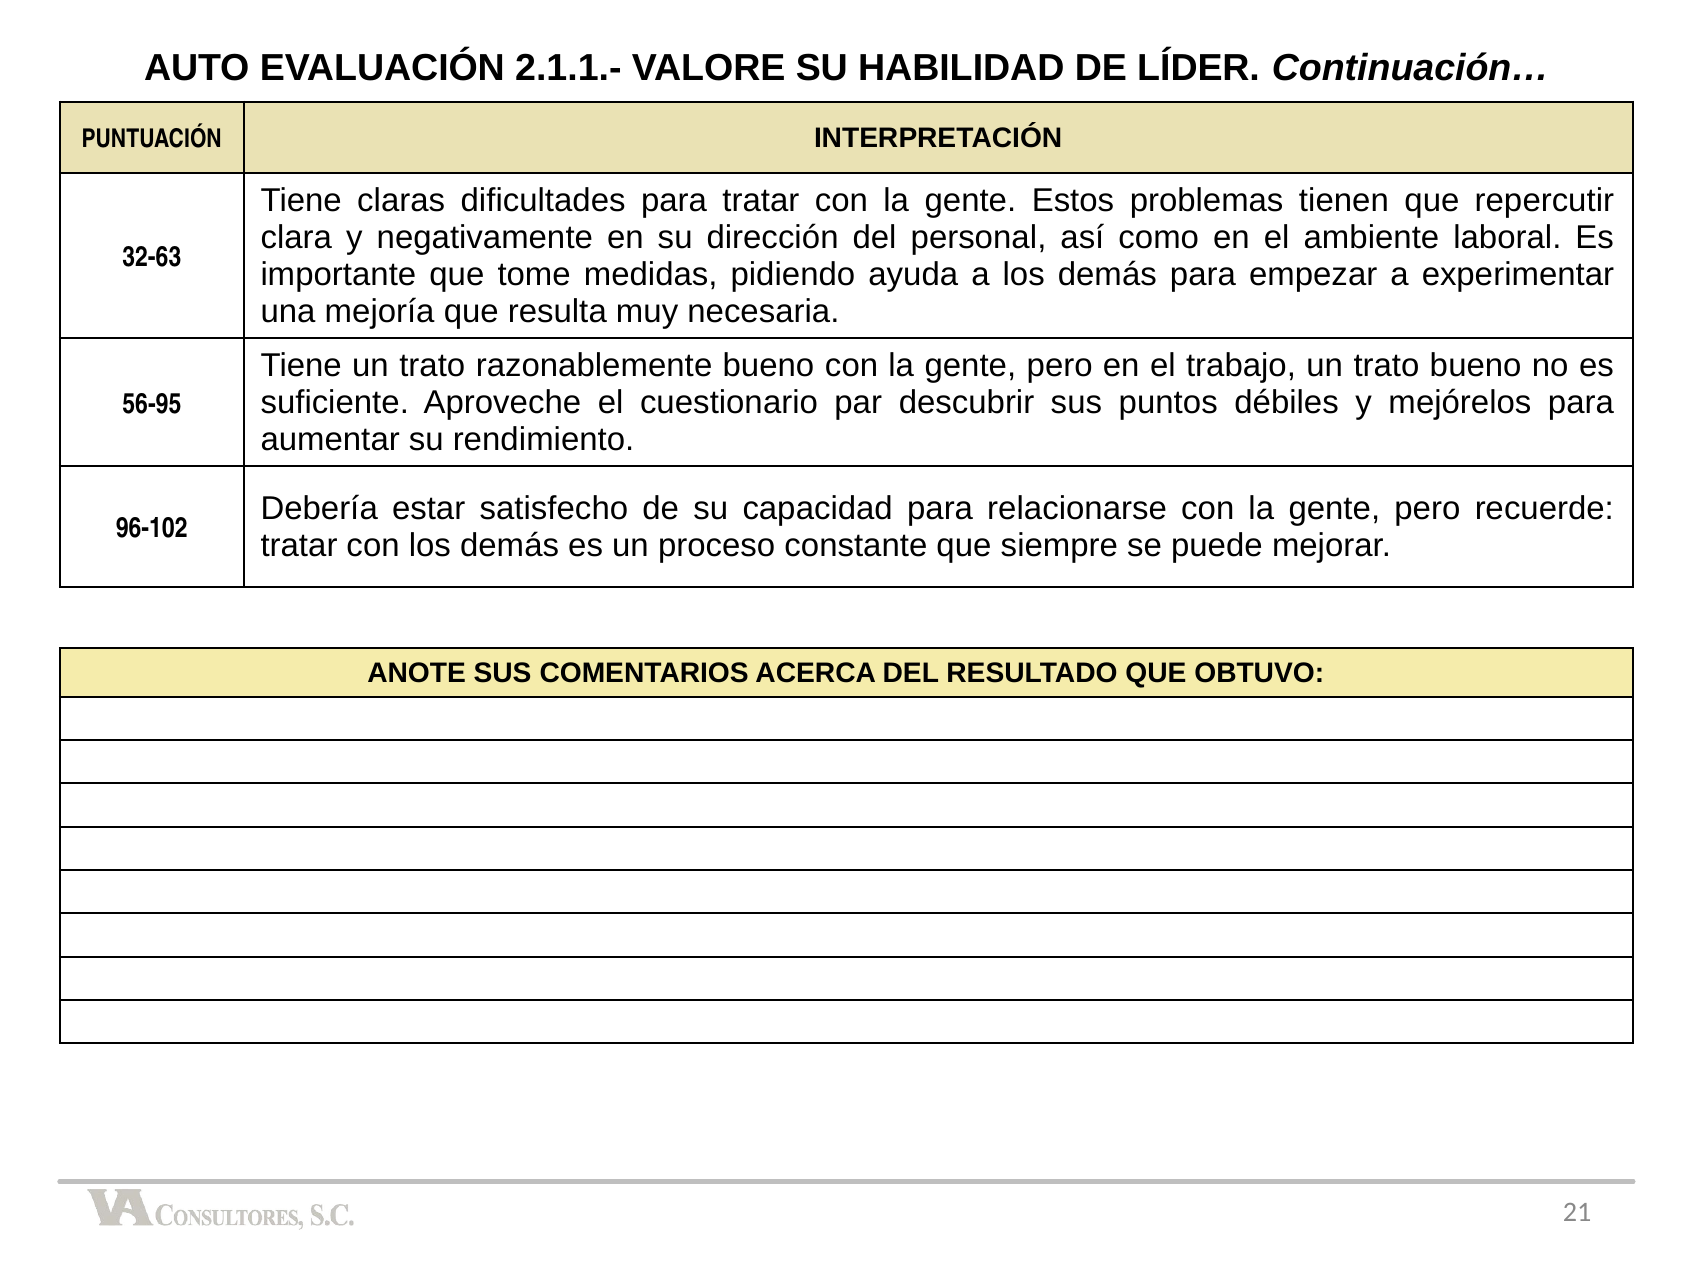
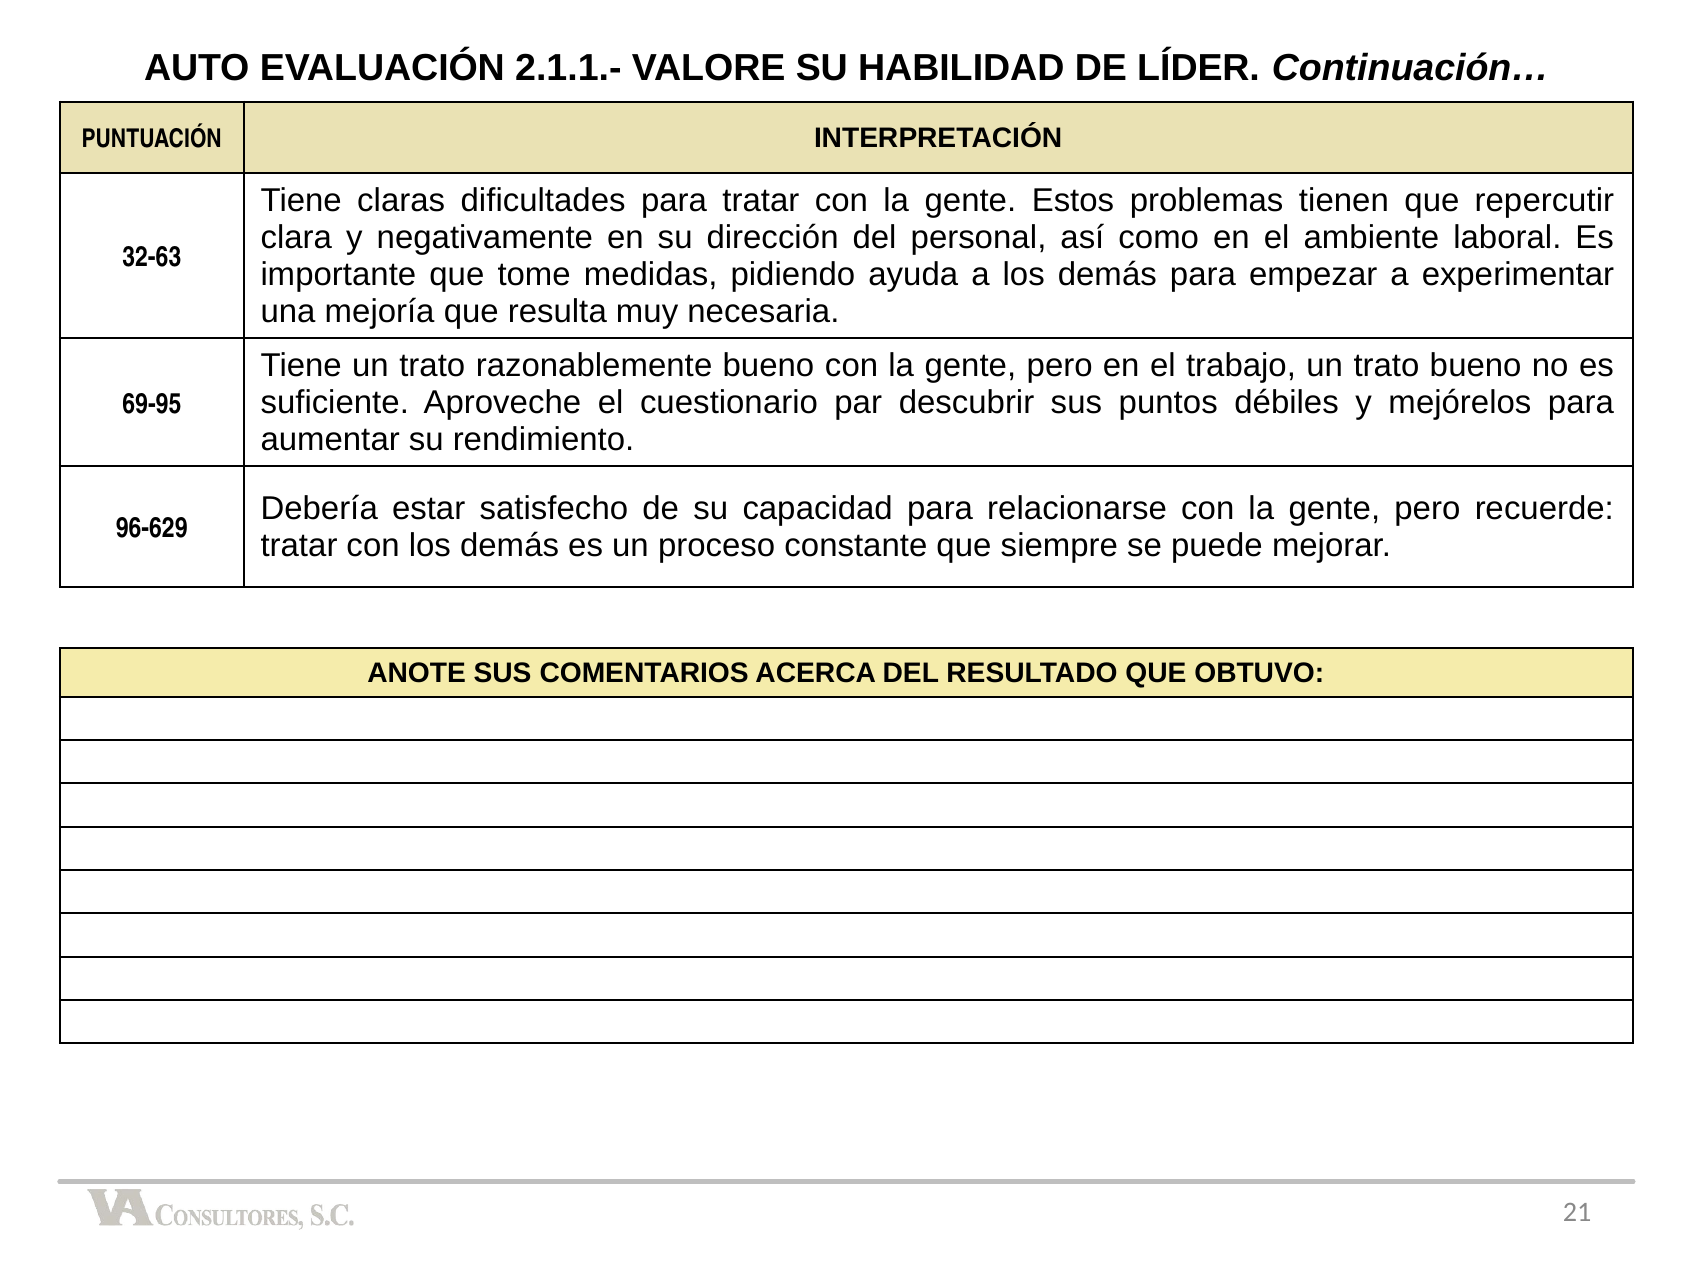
56-95: 56-95 -> 69-95
96-102: 96-102 -> 96-629
